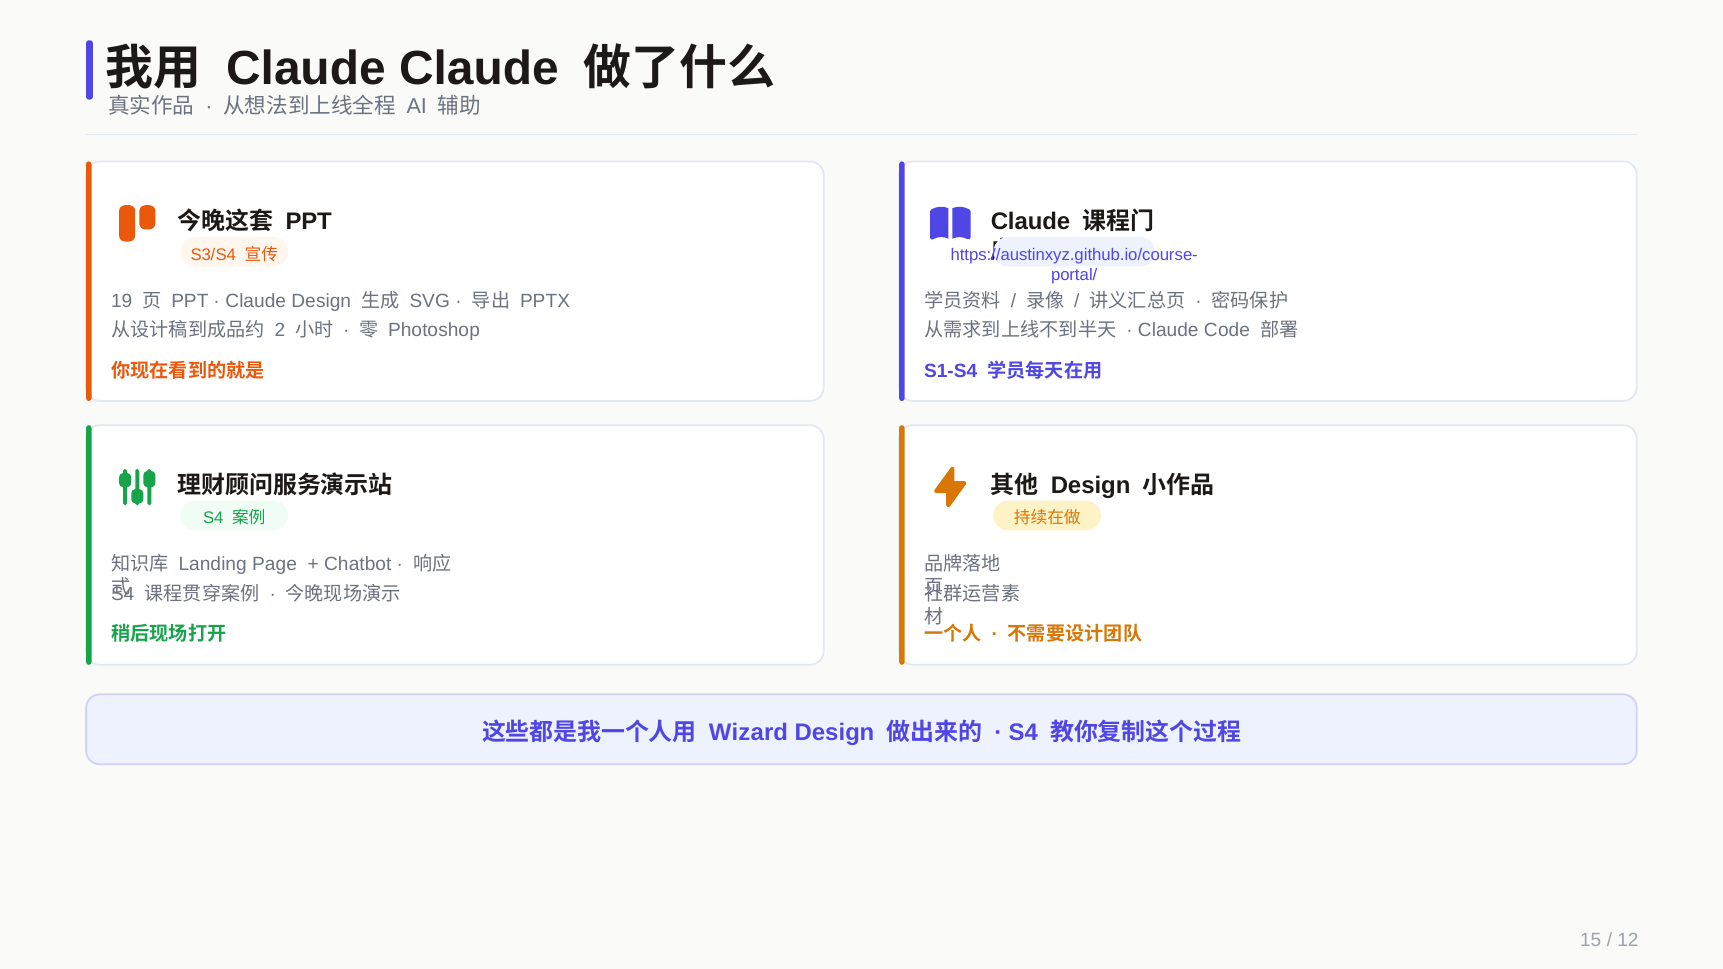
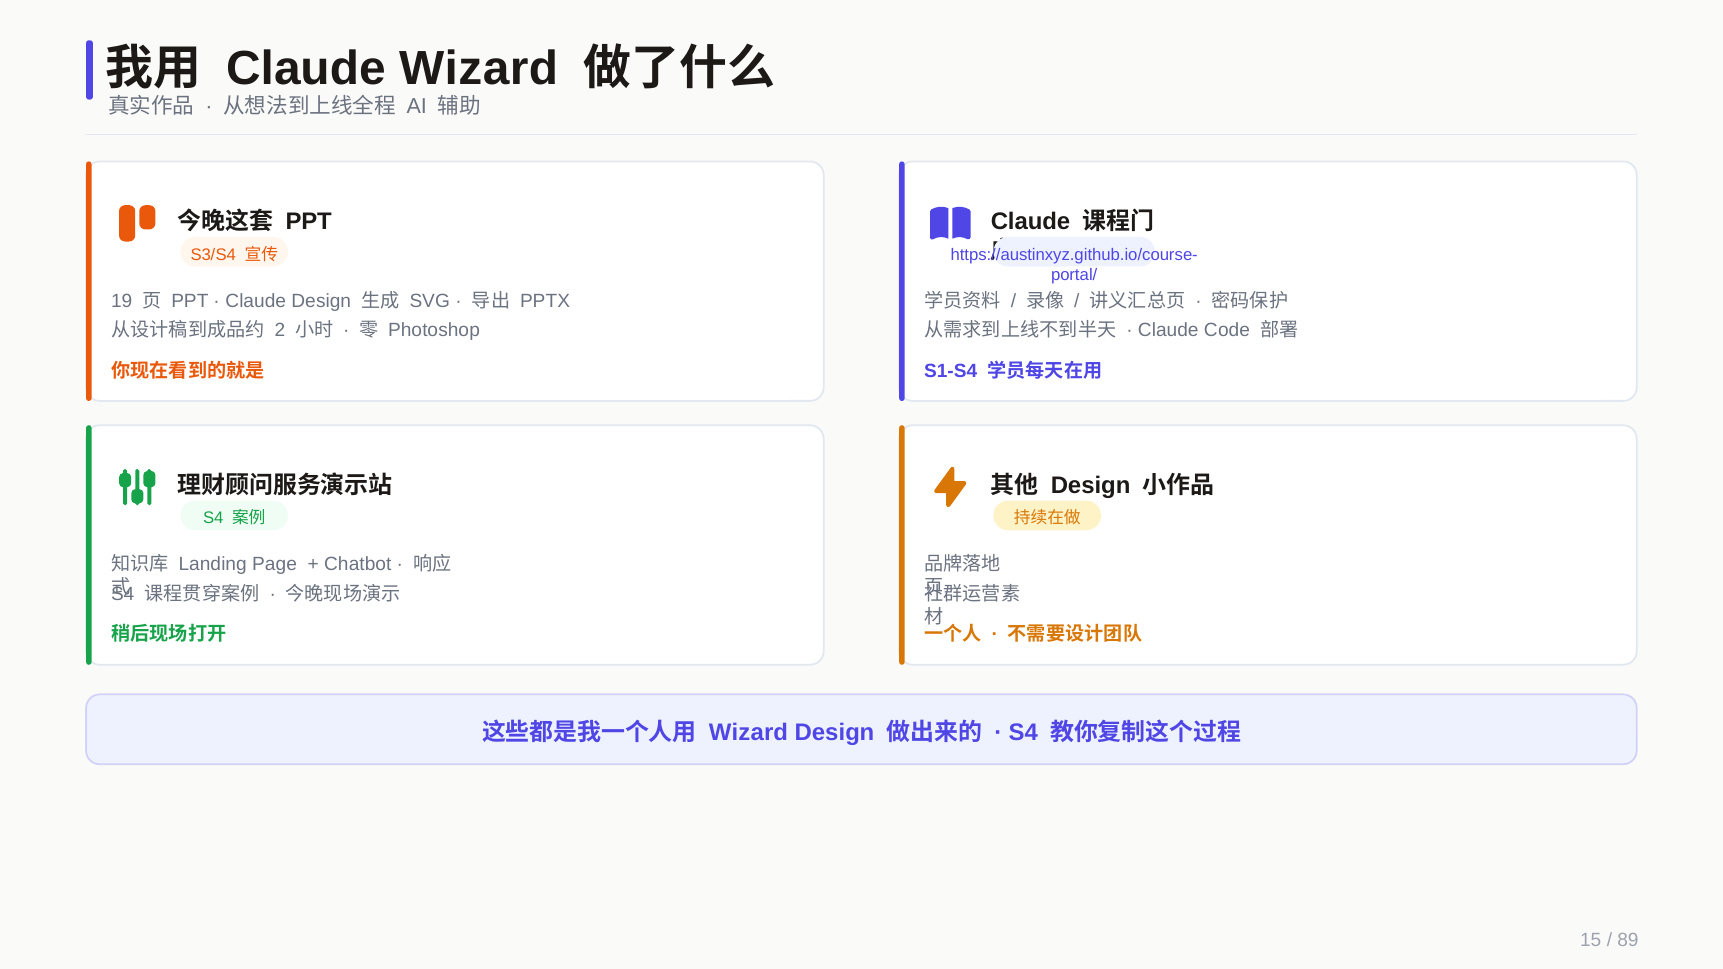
Claude Claude: Claude -> Wizard
12: 12 -> 89
